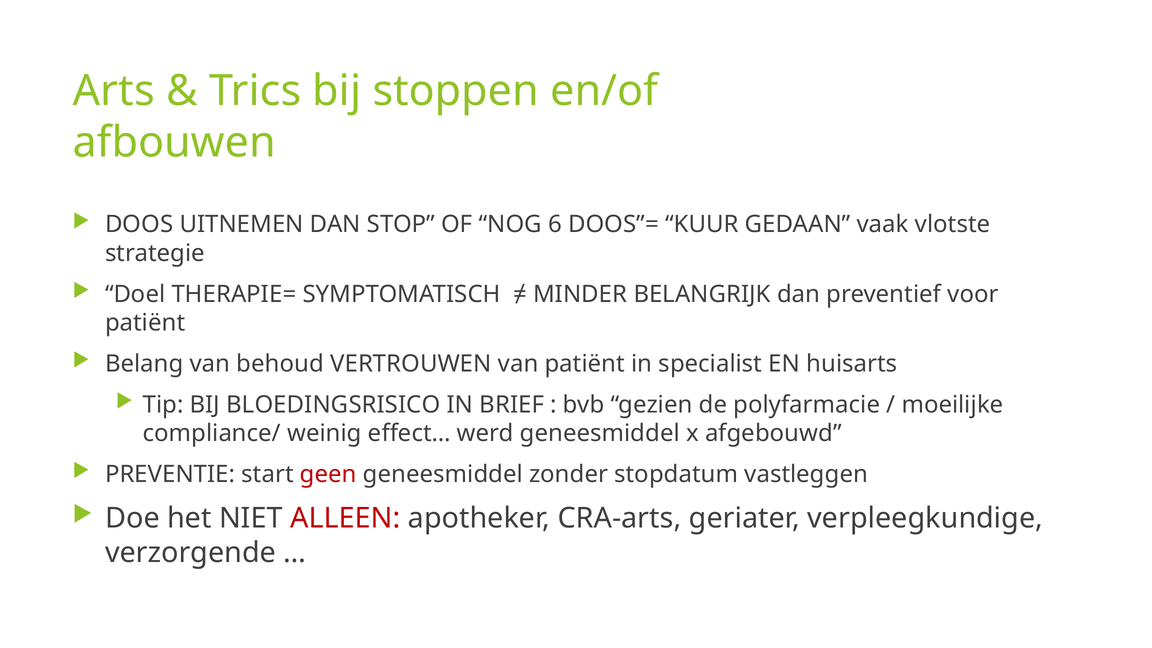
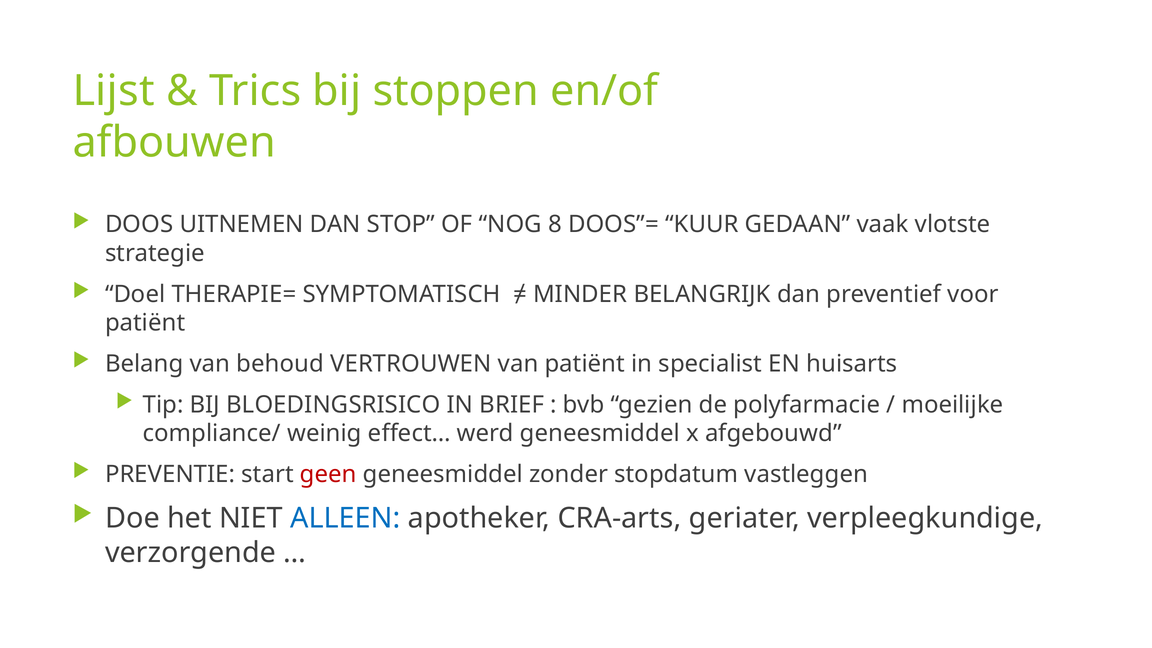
Arts: Arts -> Lijst
6: 6 -> 8
ALLEEN colour: red -> blue
